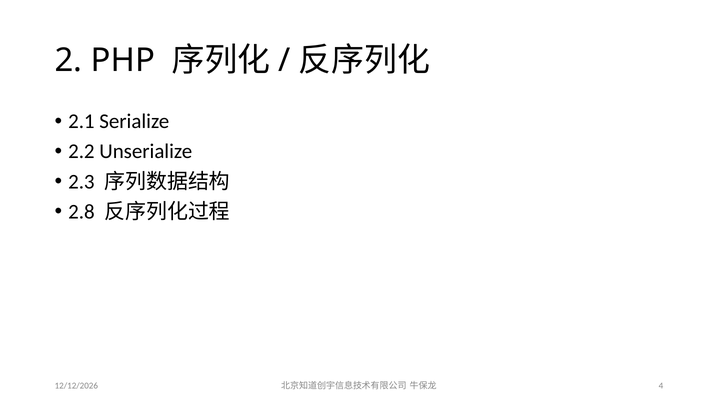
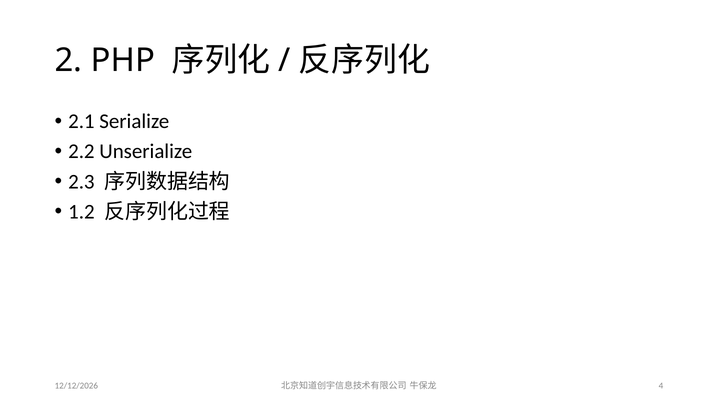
2.8: 2.8 -> 1.2
